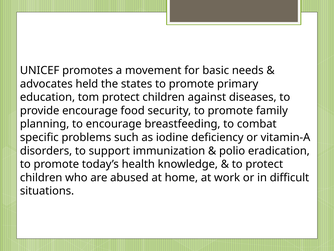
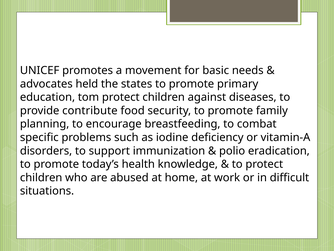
provide encourage: encourage -> contribute
